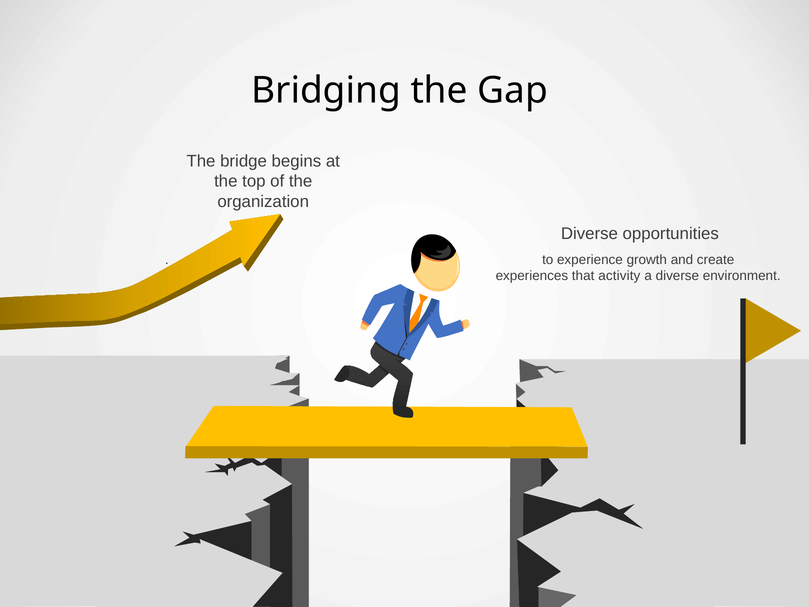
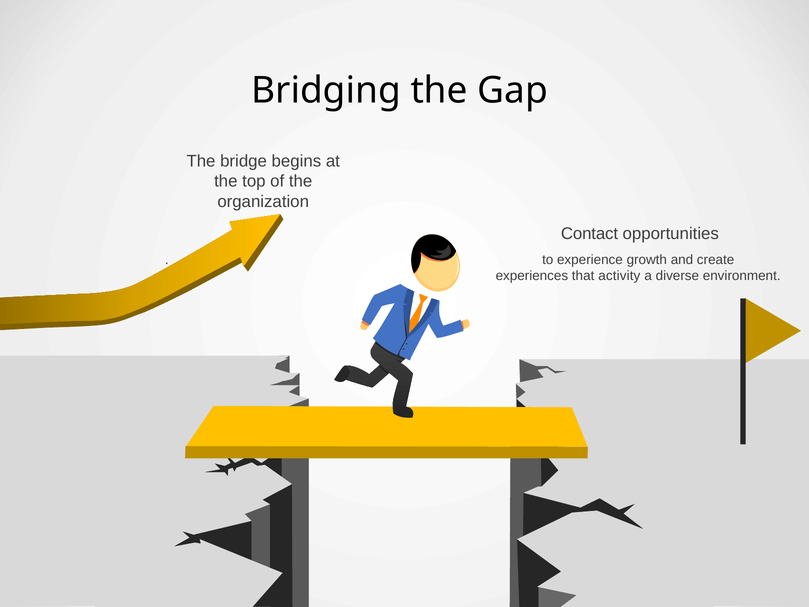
Diverse at (589, 234): Diverse -> Contact
